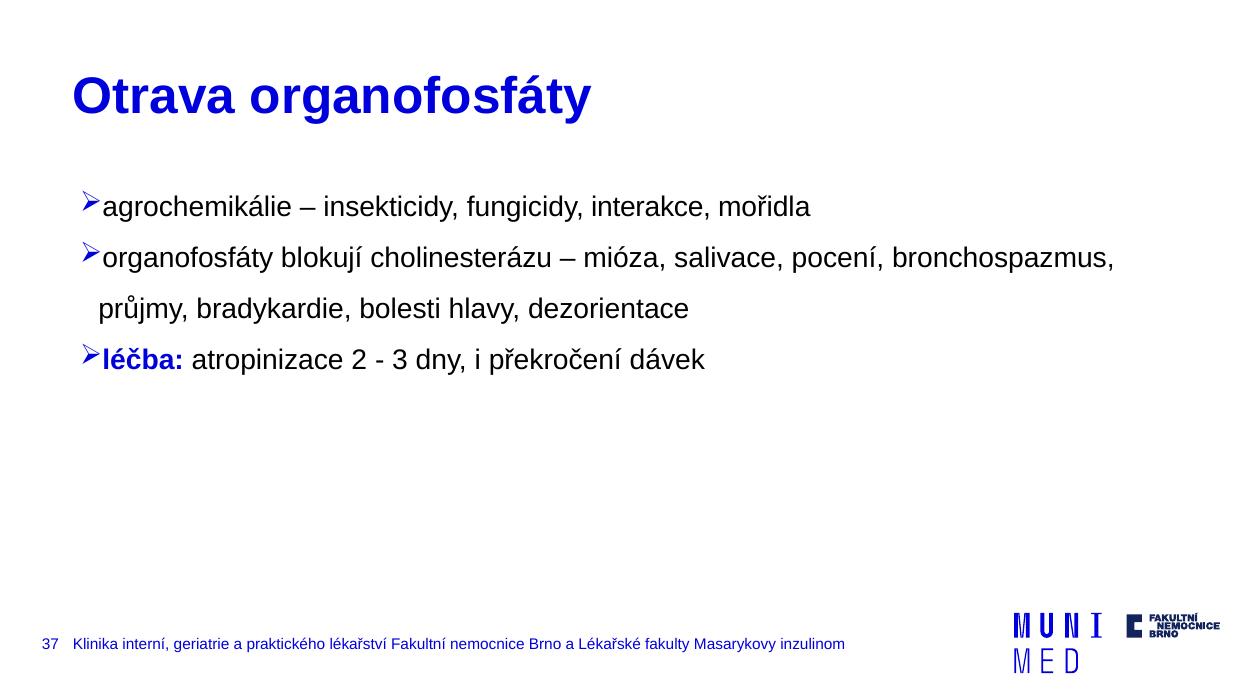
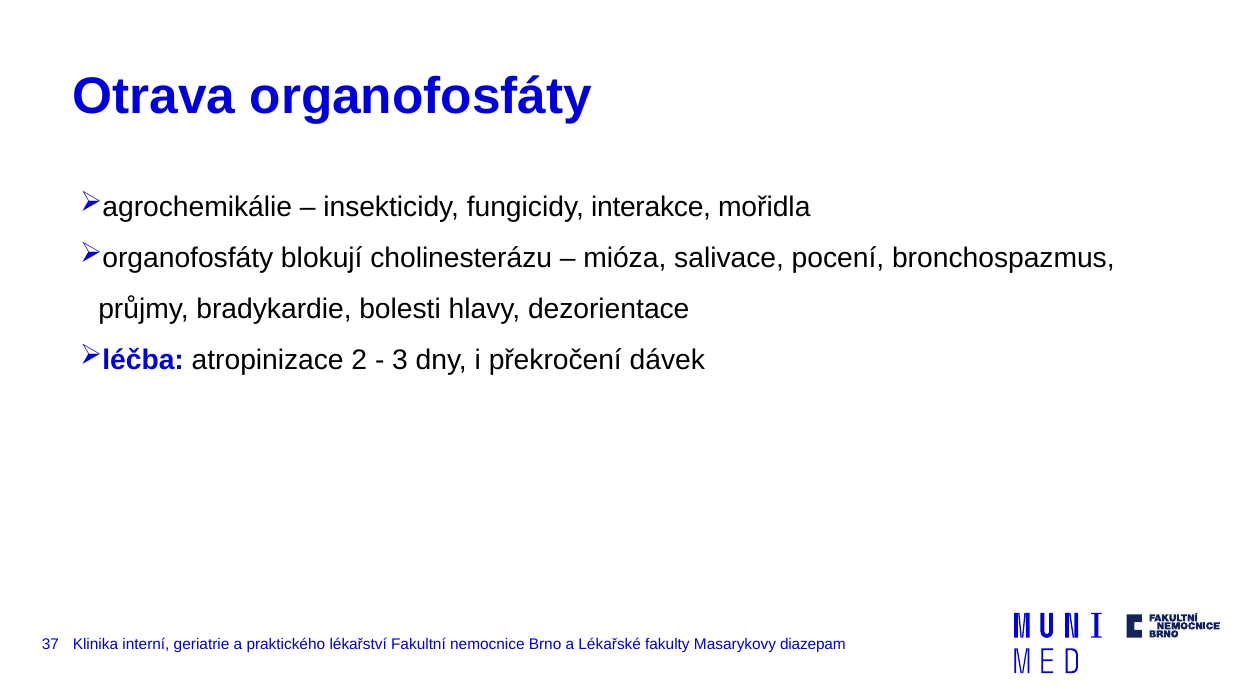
inzulinom: inzulinom -> diazepam
